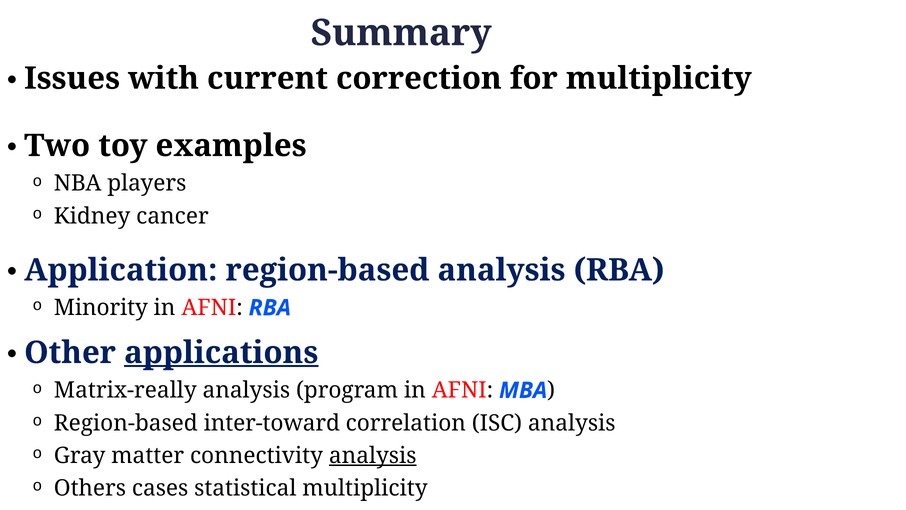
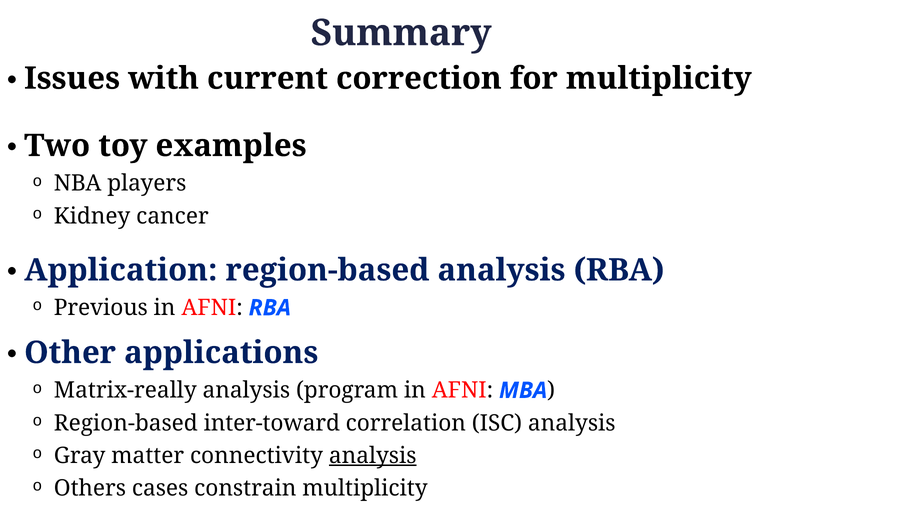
Minority: Minority -> Previous
applications underline: present -> none
statistical: statistical -> constrain
